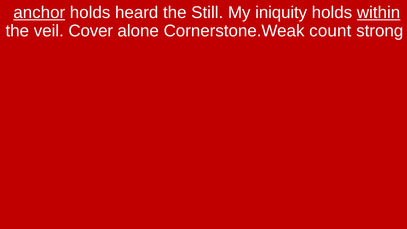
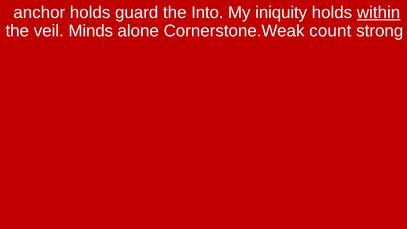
anchor underline: present -> none
heard: heard -> guard
Still: Still -> Into
Cover: Cover -> Minds
